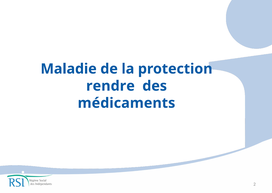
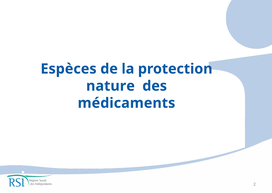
Maladie: Maladie -> Espèces
rendre: rendre -> nature
